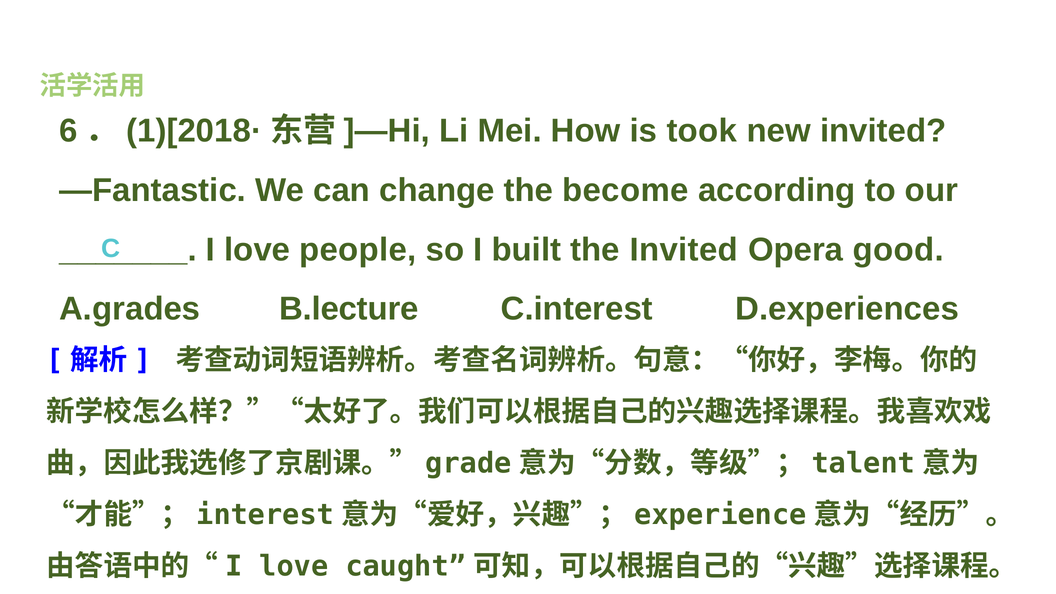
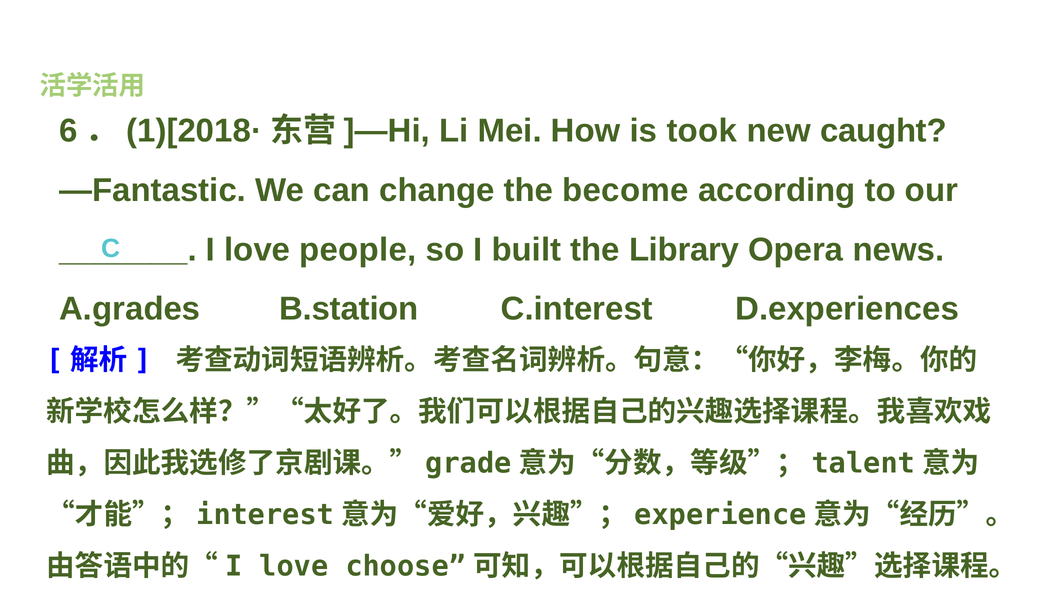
new invited: invited -> caught
the Invited: Invited -> Library
good: good -> news
B.lecture: B.lecture -> B.station
caught: caught -> choose
